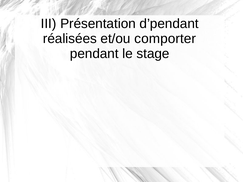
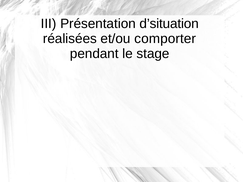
d’pendant: d’pendant -> d’situation
